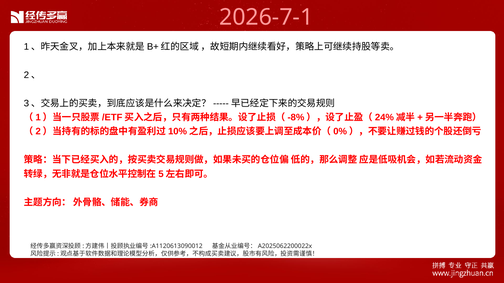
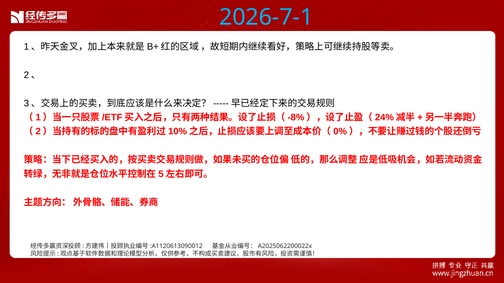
2026-7-1 colour: pink -> light blue
